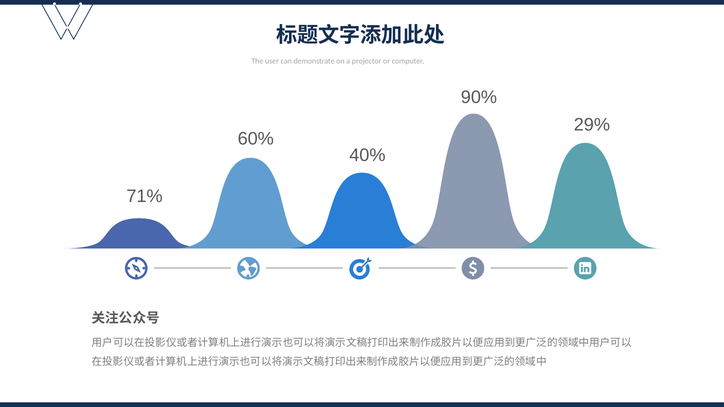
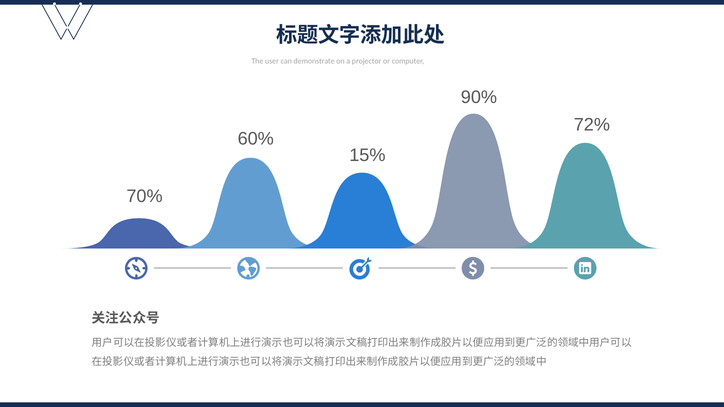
29%: 29% -> 72%
40%: 40% -> 15%
71%: 71% -> 70%
